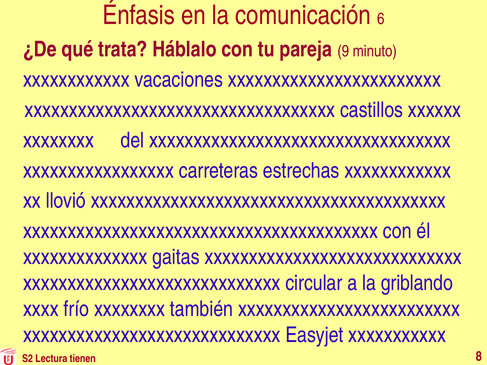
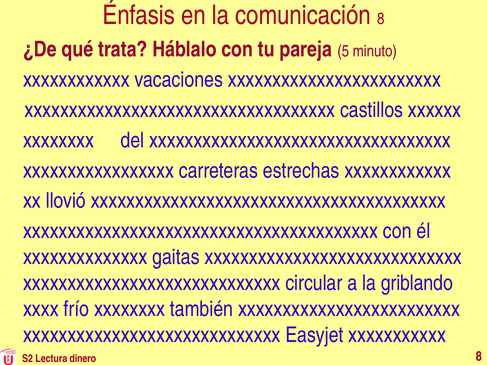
comunicación 6: 6 -> 8
9: 9 -> 5
tienen: tienen -> dinero
